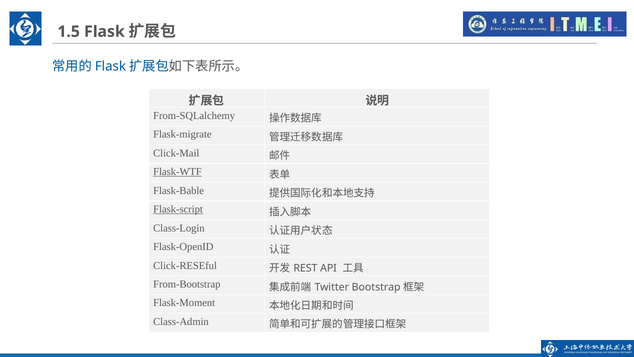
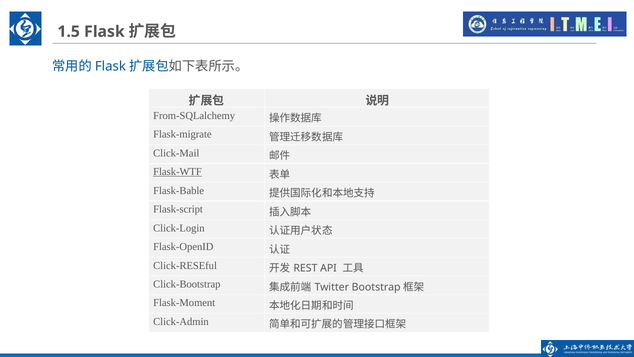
Flask-script underline: present -> none
Class-Login: Class-Login -> Click-Login
From-Bootstrap: From-Bootstrap -> Click-Bootstrap
Class-Admin: Class-Admin -> Click-Admin
